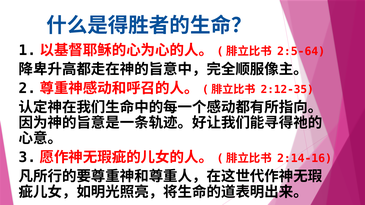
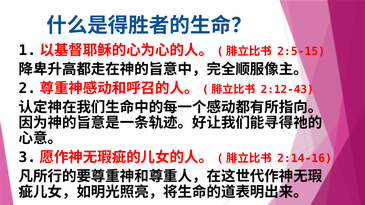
2:5-64: 2:5-64 -> 2:5-15
2:12-35: 2:12-35 -> 2:12-43
